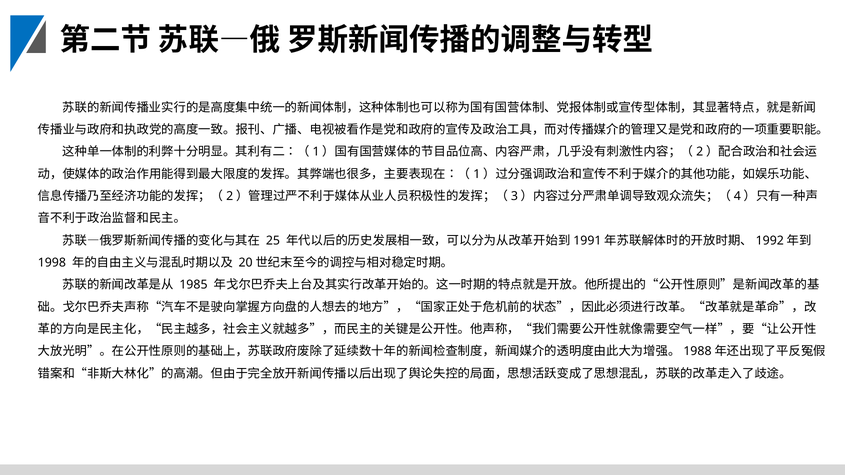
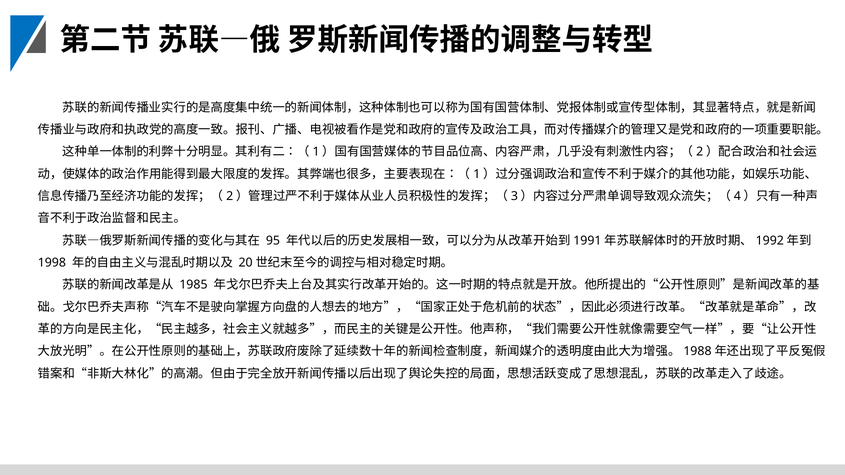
25: 25 -> 95
